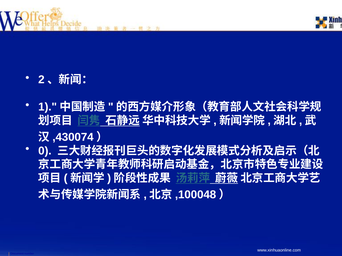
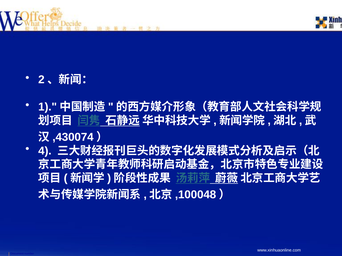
0: 0 -> 4
